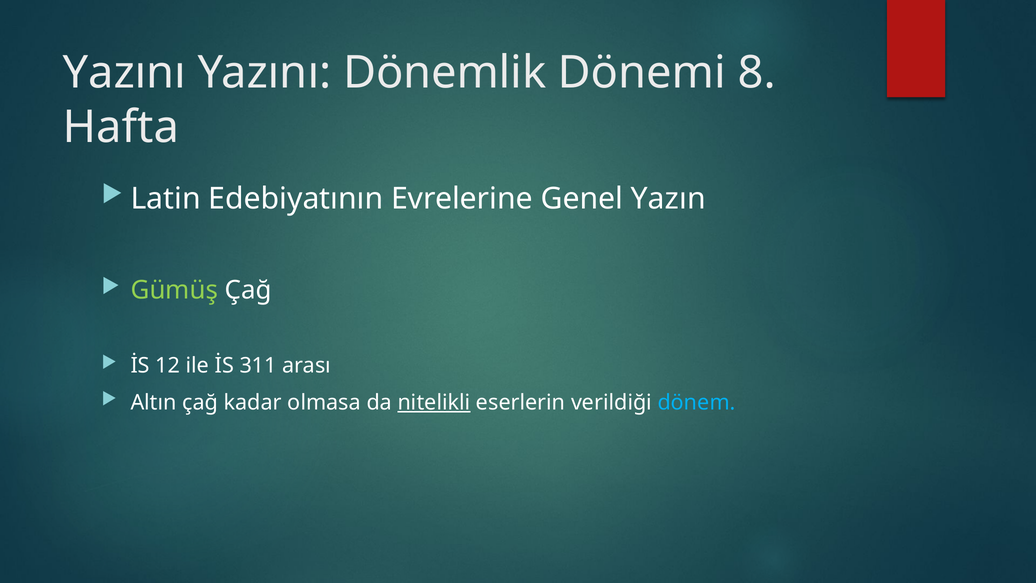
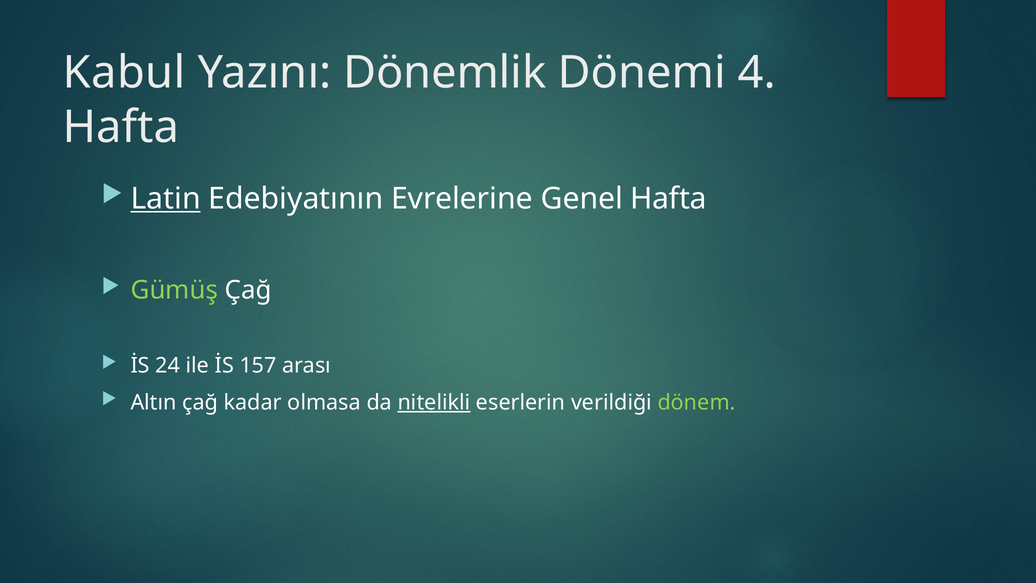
Yazını at (124, 73): Yazını -> Kabul
8: 8 -> 4
Latin underline: none -> present
Genel Yazın: Yazın -> Hafta
12: 12 -> 24
311: 311 -> 157
dönem colour: light blue -> light green
